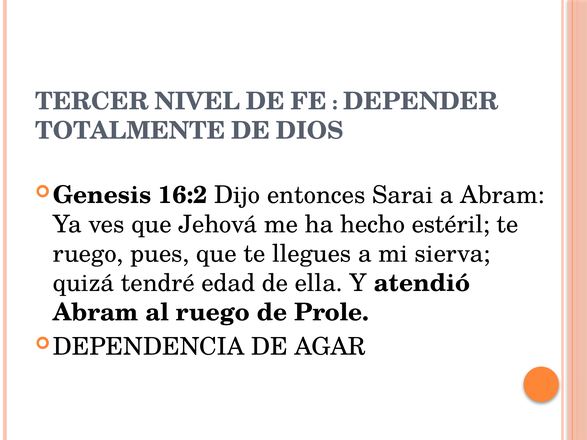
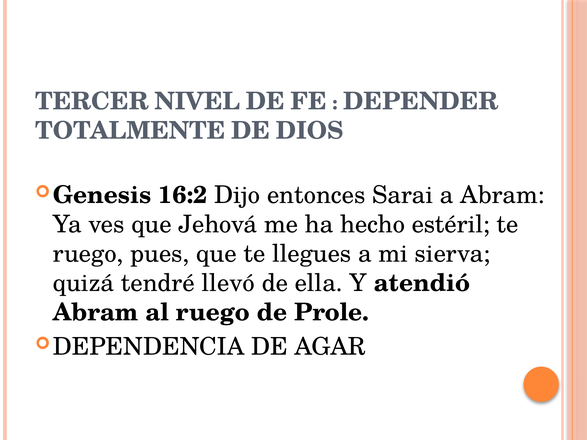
edad: edad -> llevó
